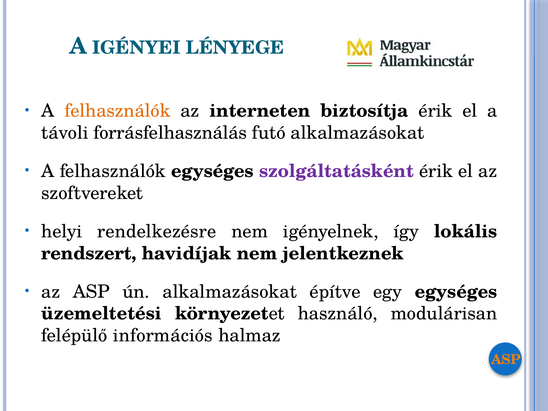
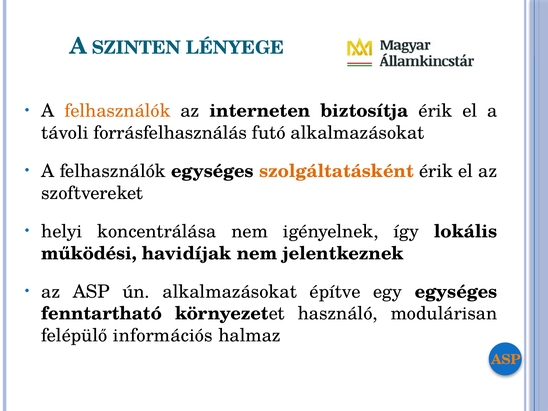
IGÉNYEI: IGÉNYEI -> SZINTEN
szolgáltatásként colour: purple -> orange
rendelkezésre: rendelkezésre -> koncentrálása
rendszert: rendszert -> működési
üzemeltetési: üzemeltetési -> fenntartható
